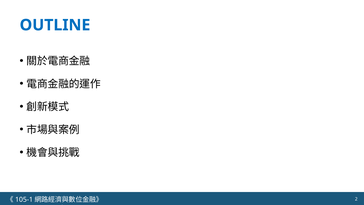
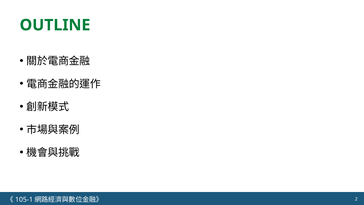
OUTLINE colour: blue -> green
